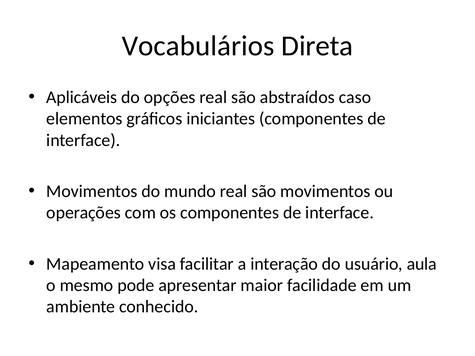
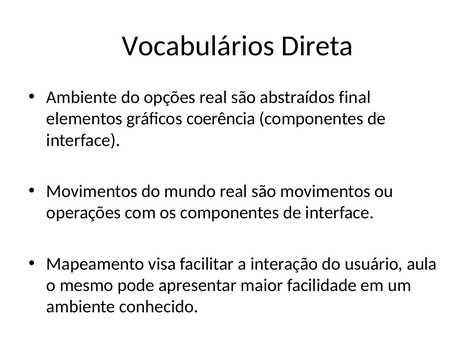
Aplicáveis at (82, 97): Aplicáveis -> Ambiente
caso: caso -> final
iniciantes: iniciantes -> coerência
